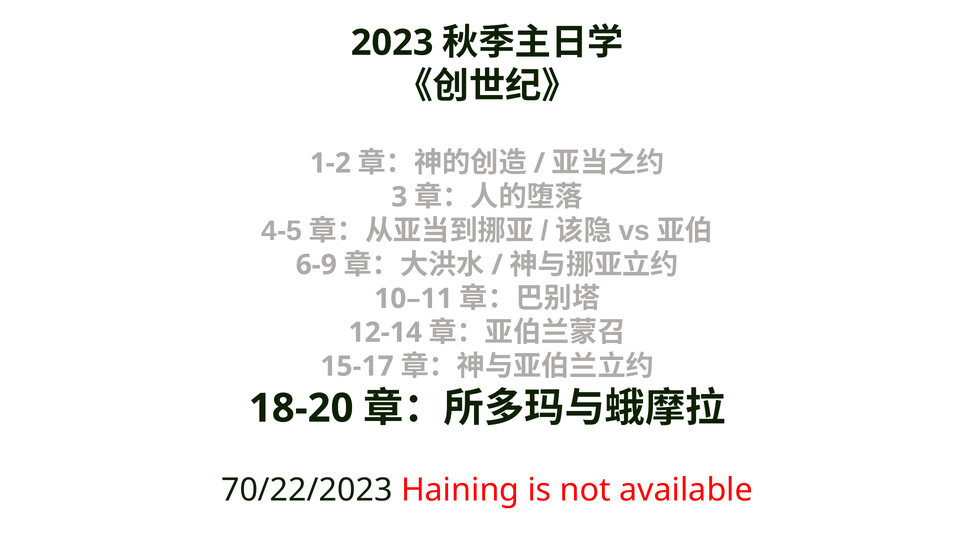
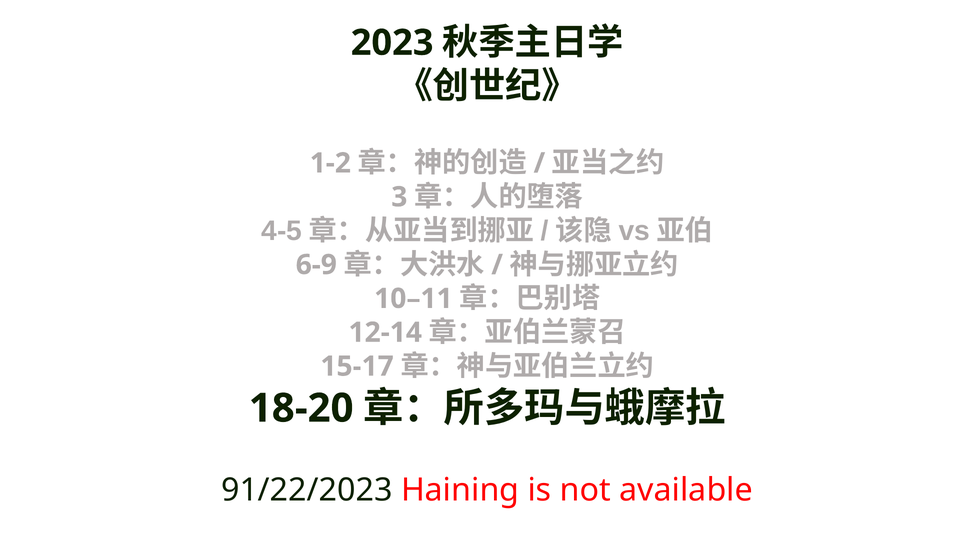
70/22/2023: 70/22/2023 -> 91/22/2023
